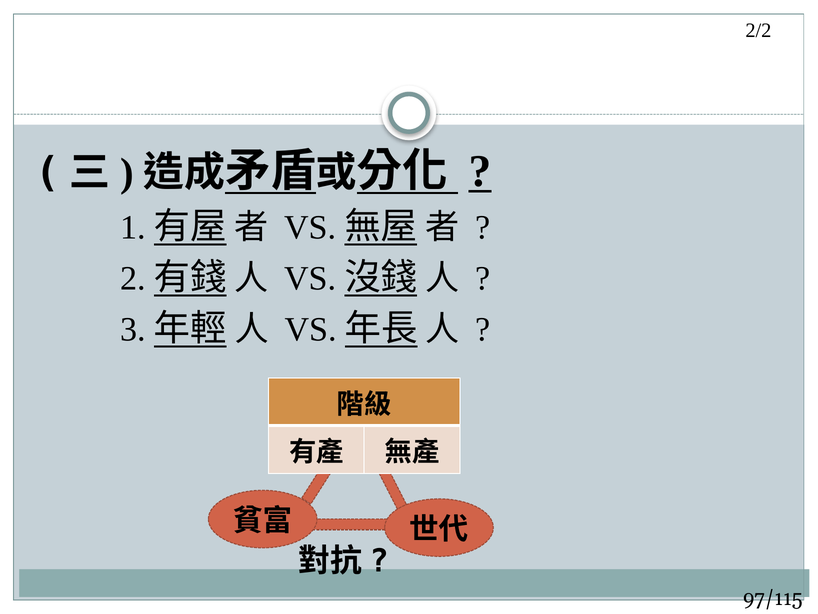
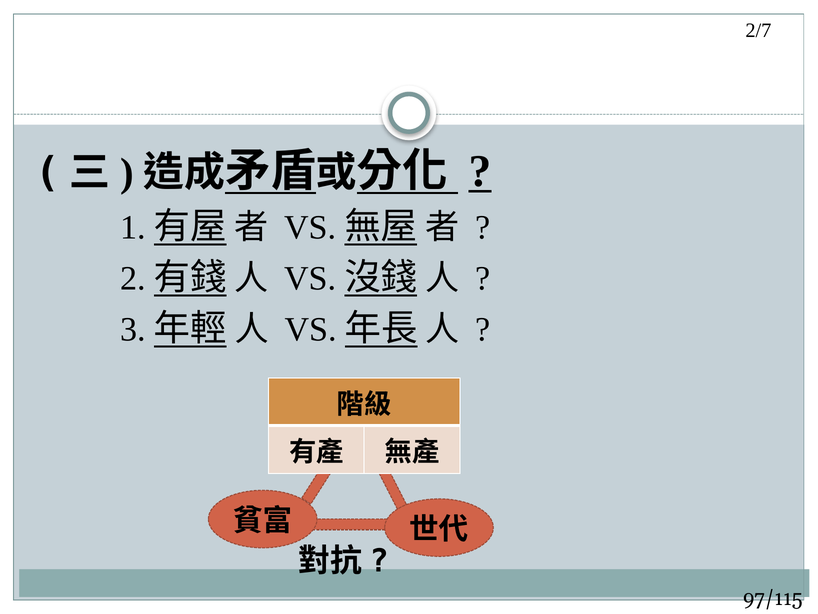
2/2: 2/2 -> 2/7
